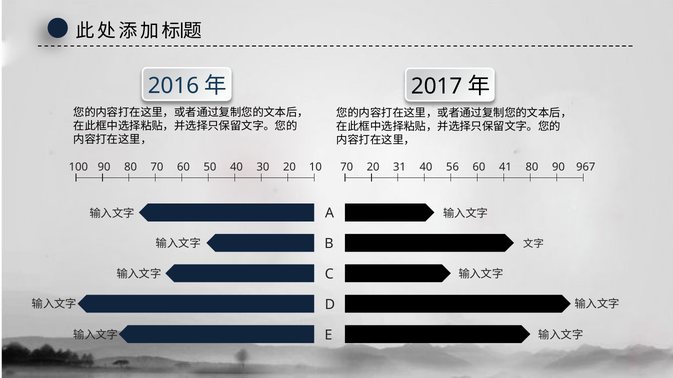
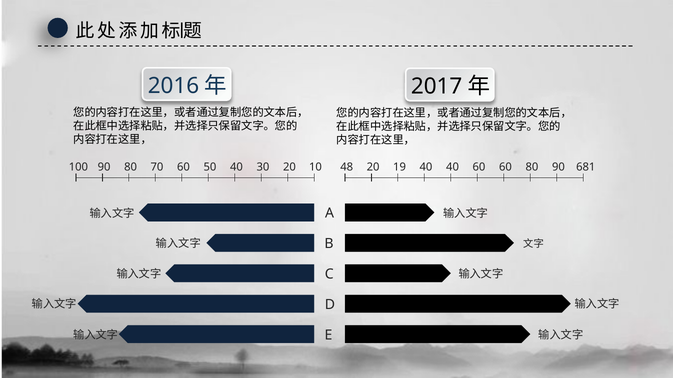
100 70: 70 -> 48
31: 31 -> 19
40 56: 56 -> 40
60 41: 41 -> 60
967: 967 -> 681
